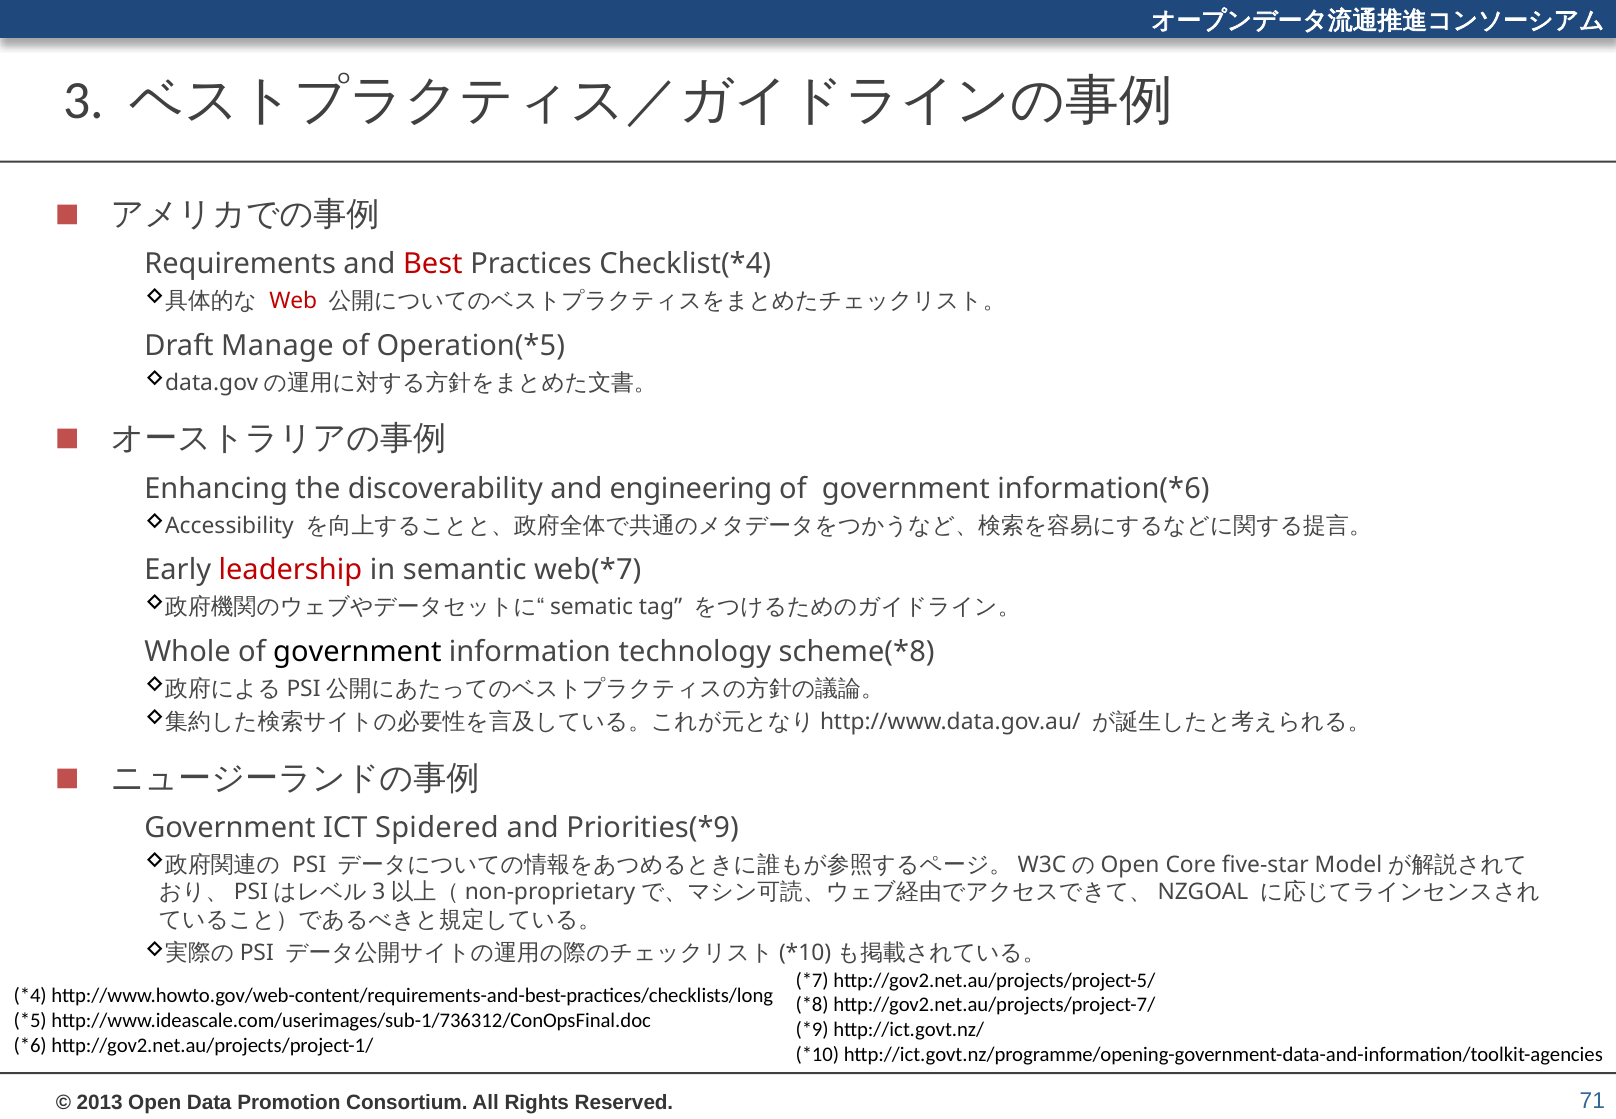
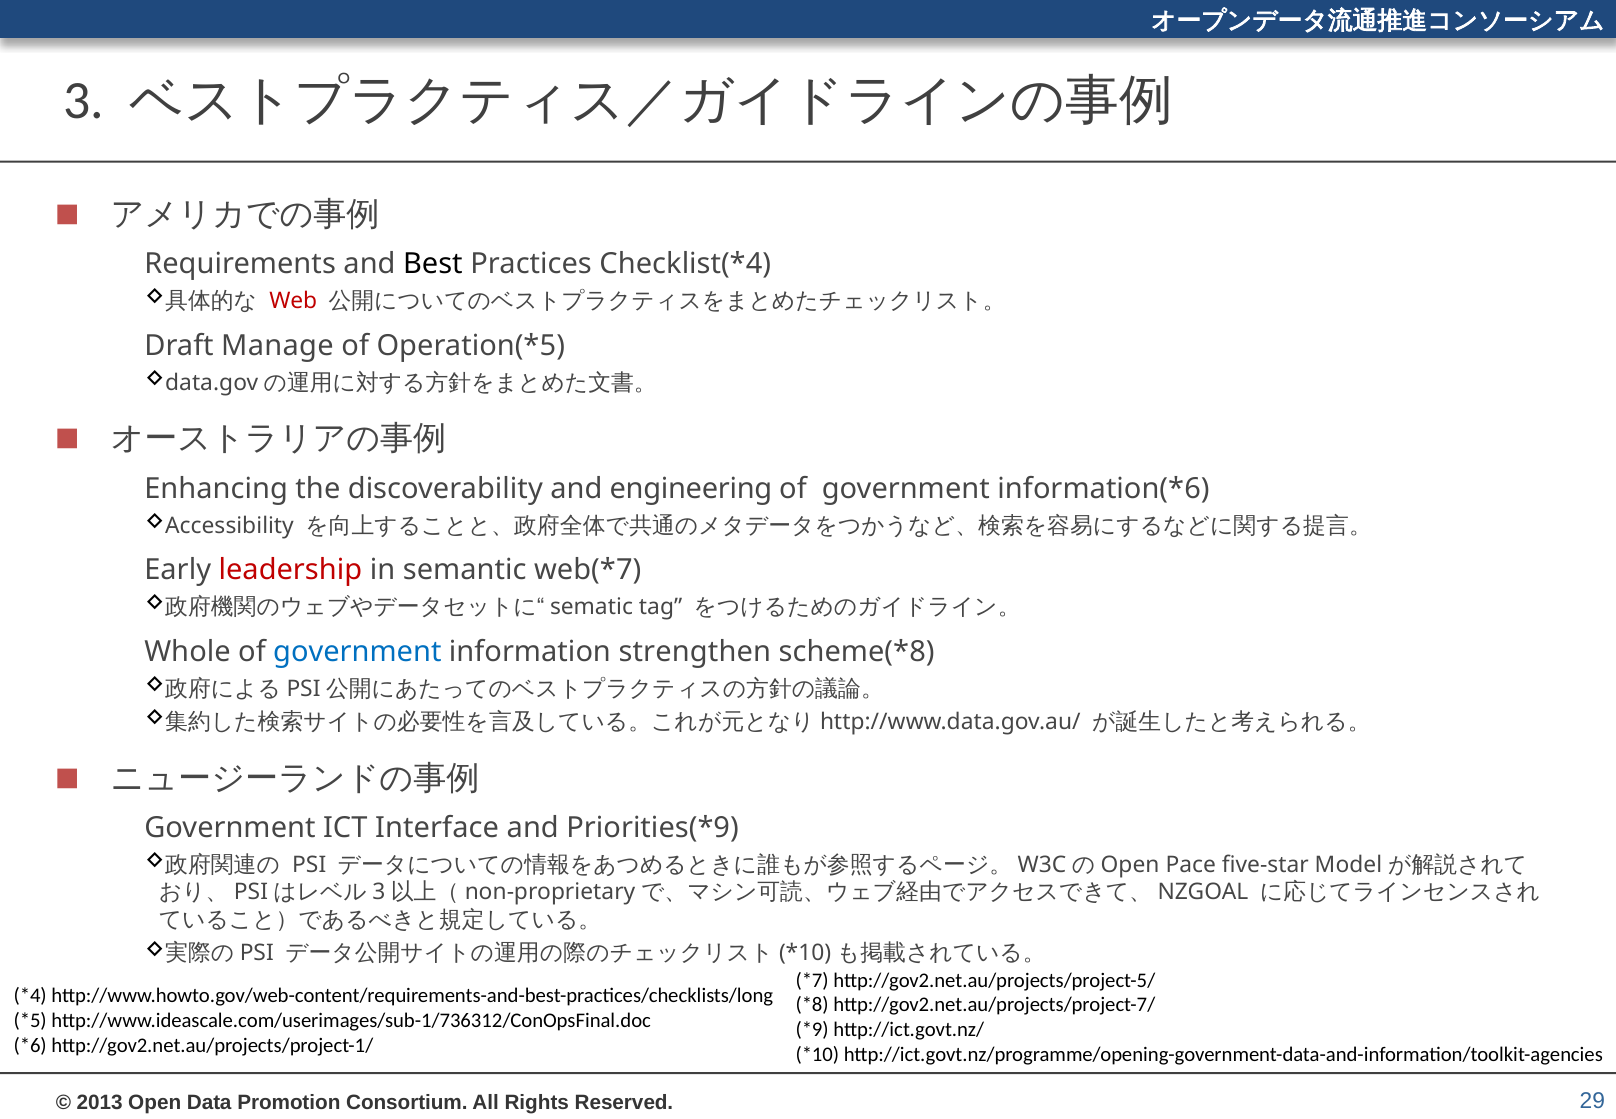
Best colour: red -> black
government at (357, 651) colour: black -> blue
technology: technology -> strengthen
Spidered: Spidered -> Interface
Core: Core -> Pace
71: 71 -> 29
